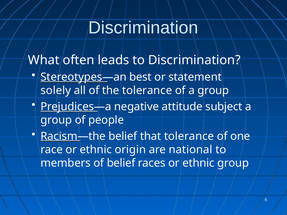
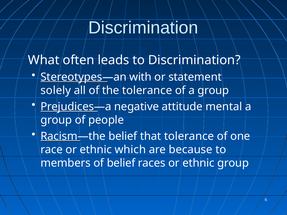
best: best -> with
subject: subject -> mental
origin: origin -> which
national: national -> because
